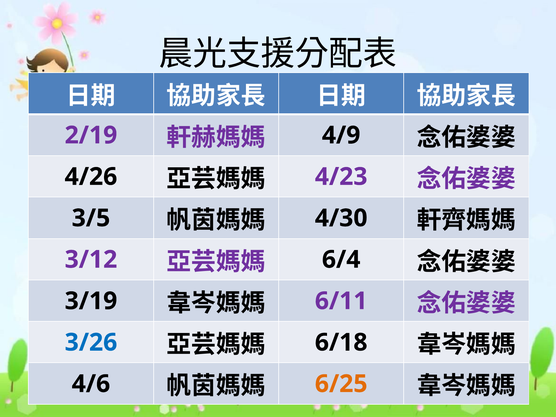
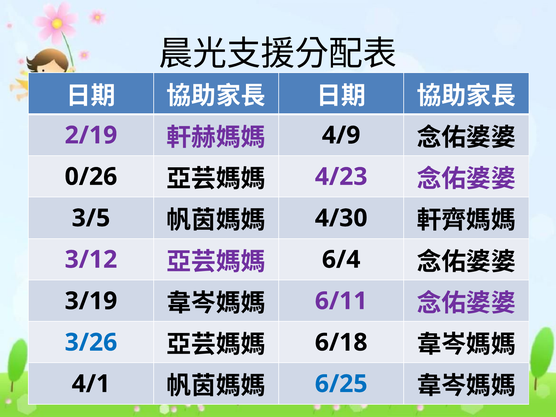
4/26: 4/26 -> 0/26
4/6: 4/6 -> 4/1
6/25 colour: orange -> blue
